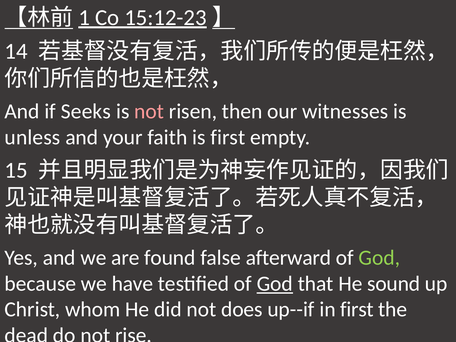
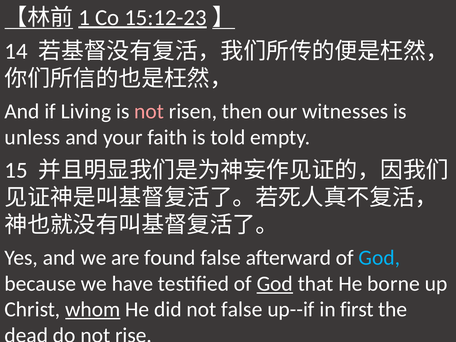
Seeks: Seeks -> Living
is first: first -> told
God at (379, 258) colour: light green -> light blue
sound: sound -> borne
whom underline: none -> present
not does: does -> false
